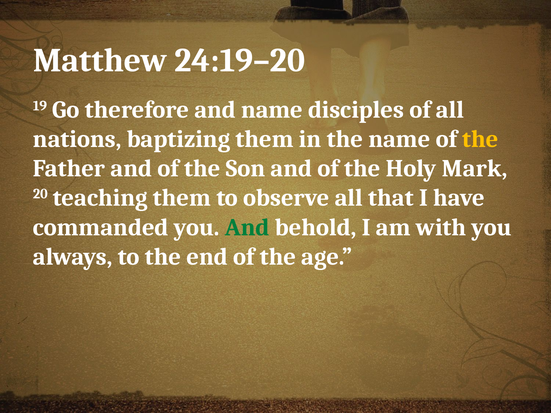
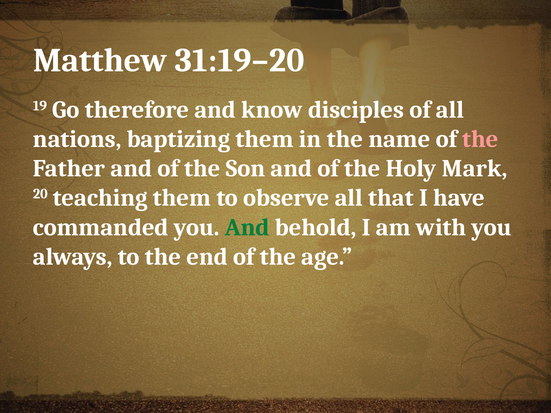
24:19–20: 24:19–20 -> 31:19–20
and name: name -> know
the at (480, 139) colour: yellow -> pink
